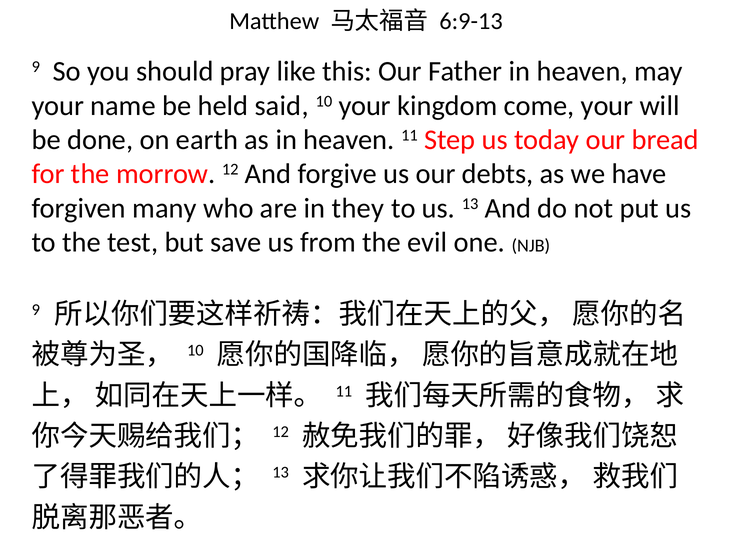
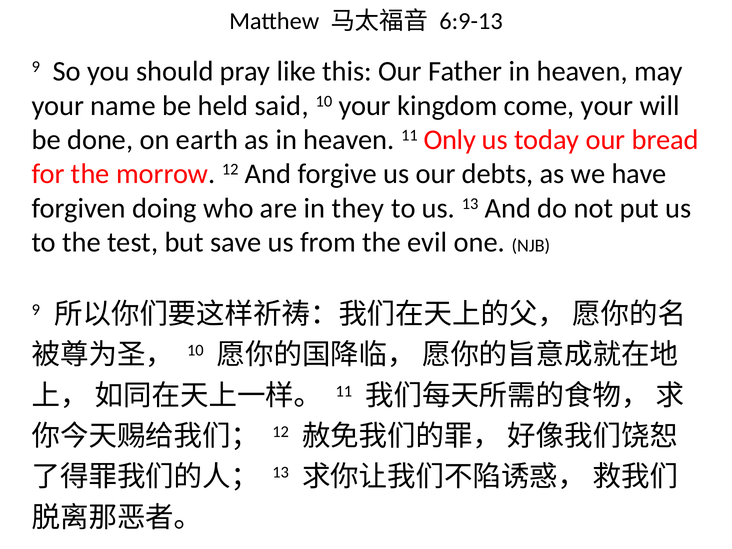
Step: Step -> Only
many: many -> doing
